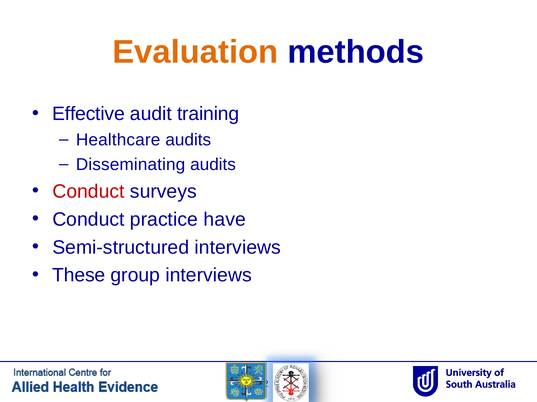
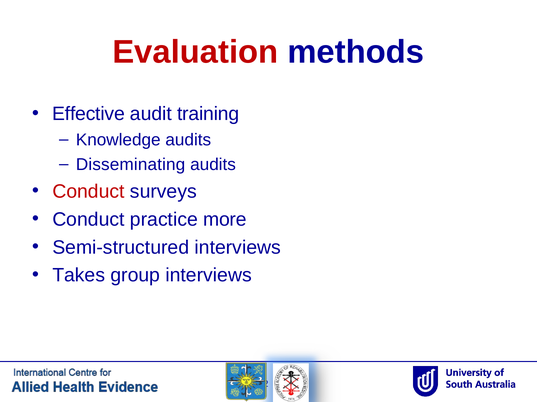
Evaluation colour: orange -> red
Healthcare: Healthcare -> Knowledge
have: have -> more
These: These -> Takes
